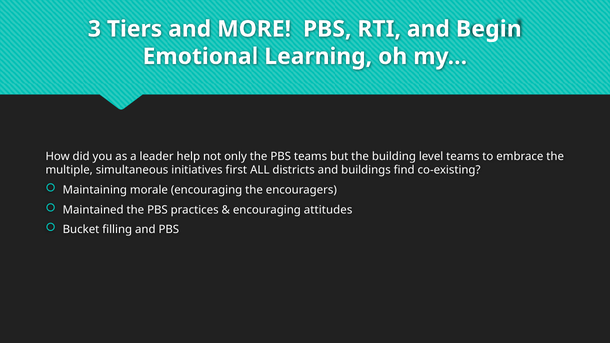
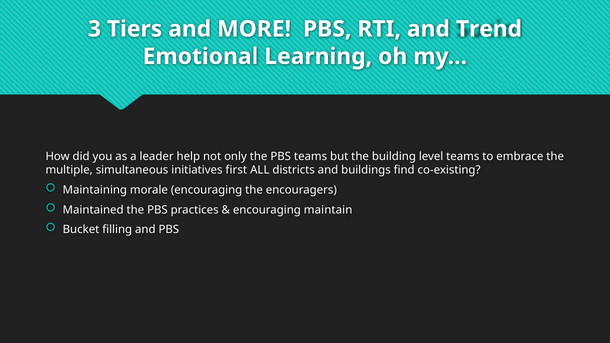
Begin: Begin -> Trend
attitudes: attitudes -> maintain
